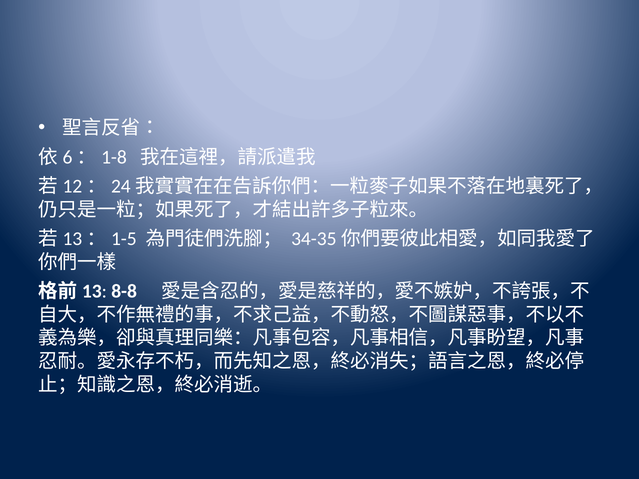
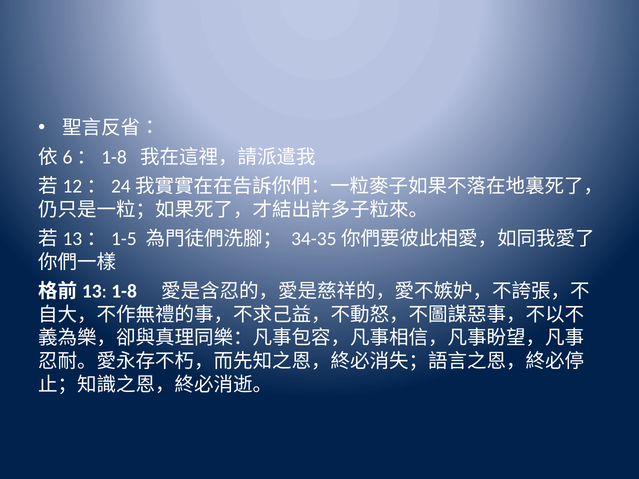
8-8: 8-8 -> 1-8
